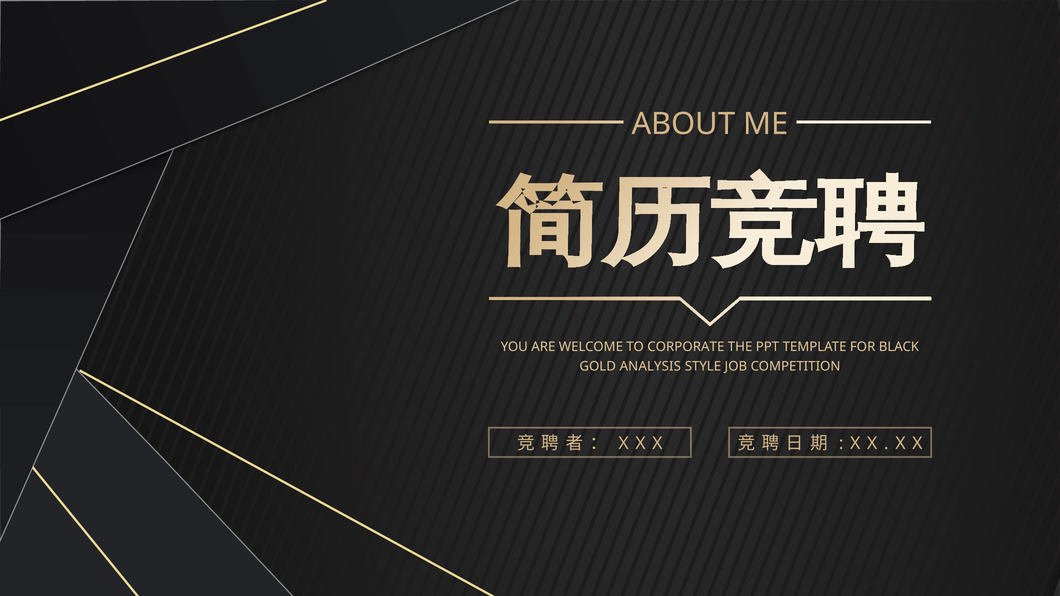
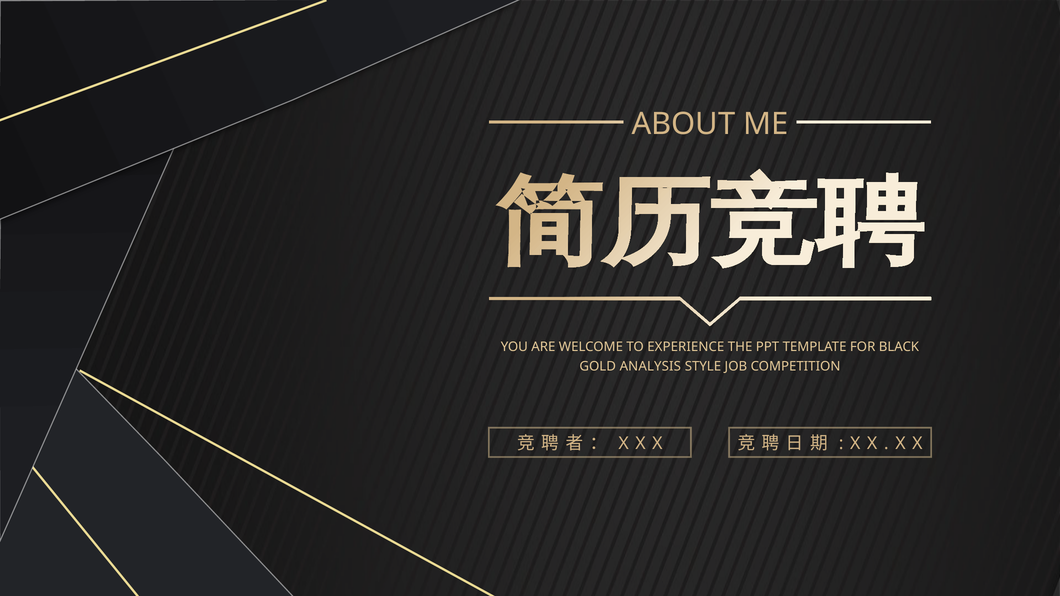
CORPORATE: CORPORATE -> EXPERIENCE
